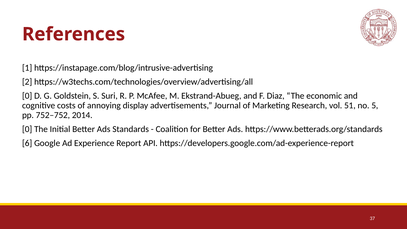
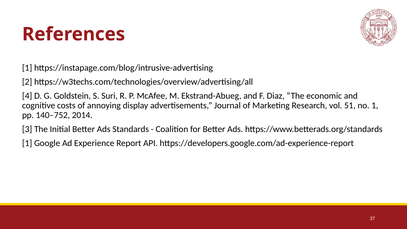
0 at (27, 96): 0 -> 4
no 5: 5 -> 1
752–752: 752–752 -> 140–752
0 at (27, 129): 0 -> 3
6 at (27, 143): 6 -> 1
